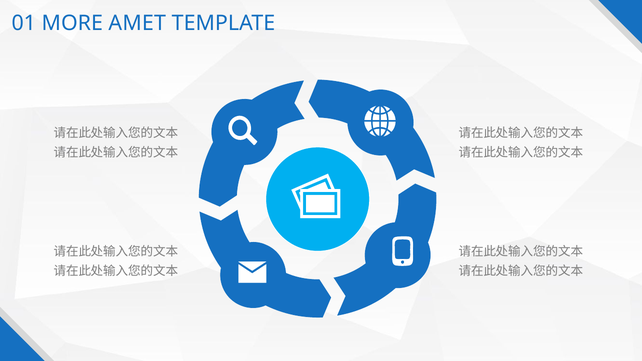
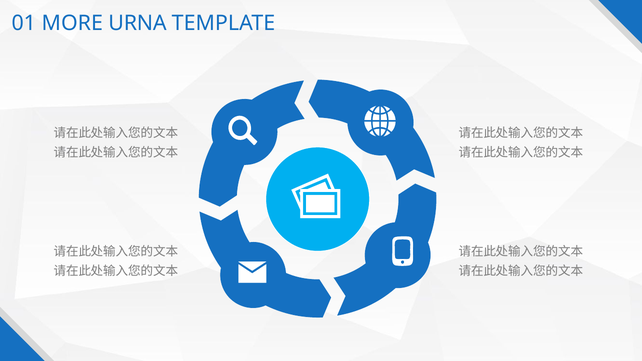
AMET: AMET -> URNA
